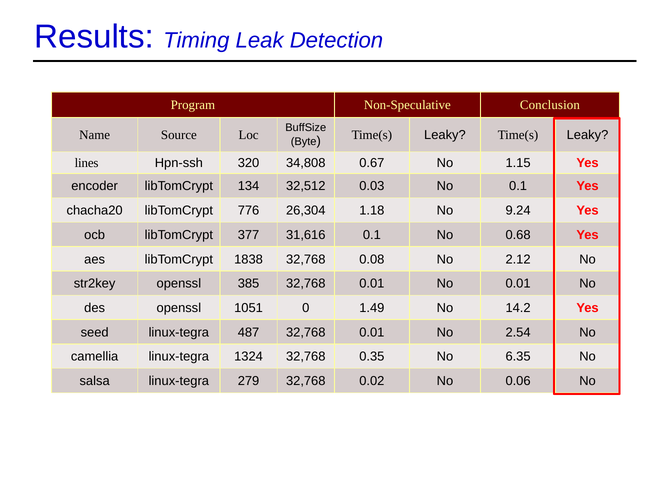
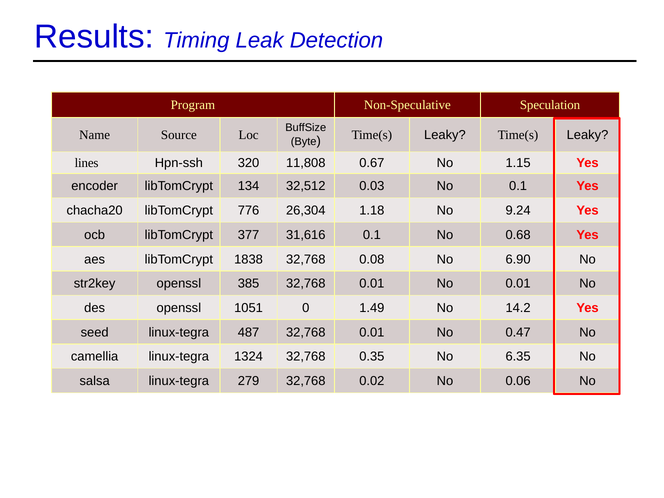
Conclusion: Conclusion -> Speculation
34,808: 34,808 -> 11,808
2.12: 2.12 -> 6.90
2.54: 2.54 -> 0.47
